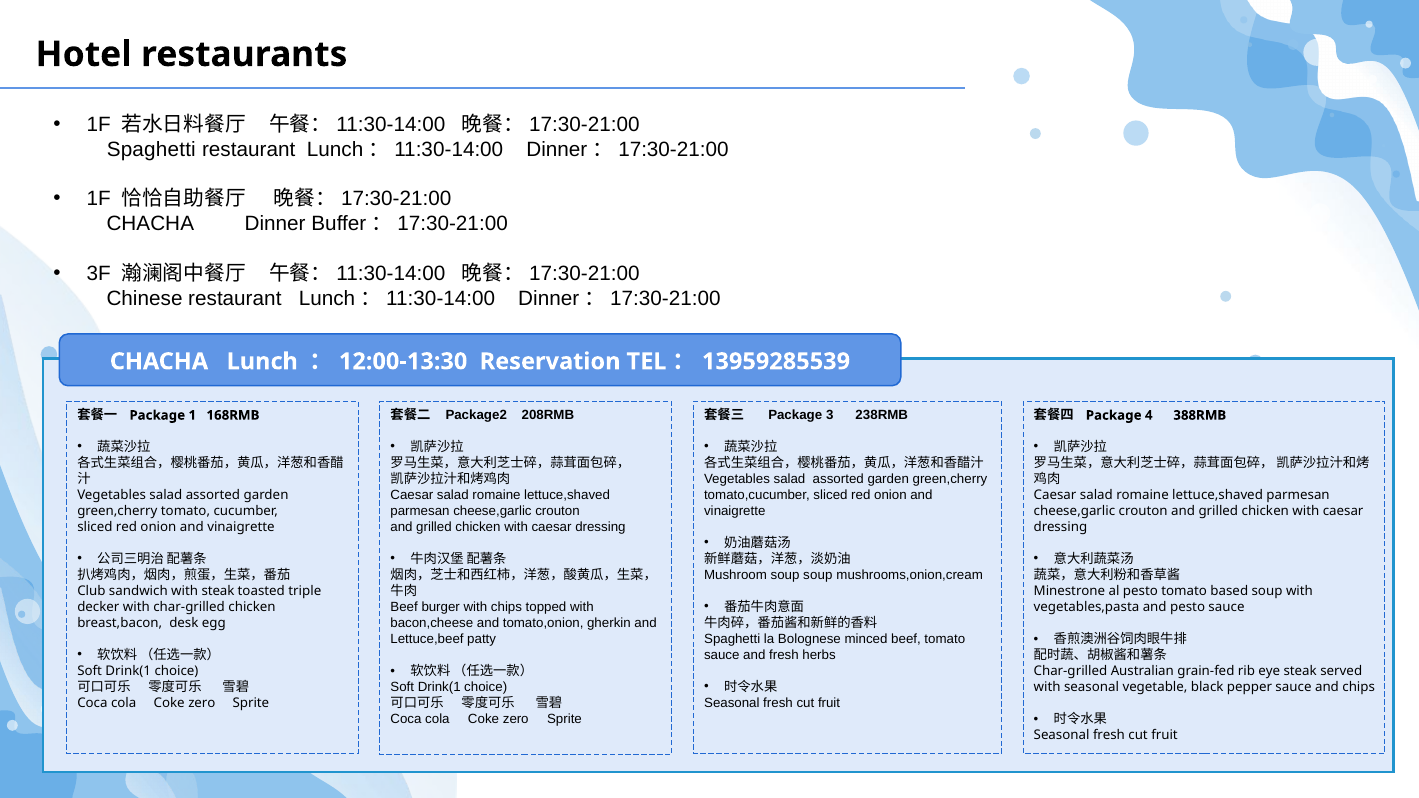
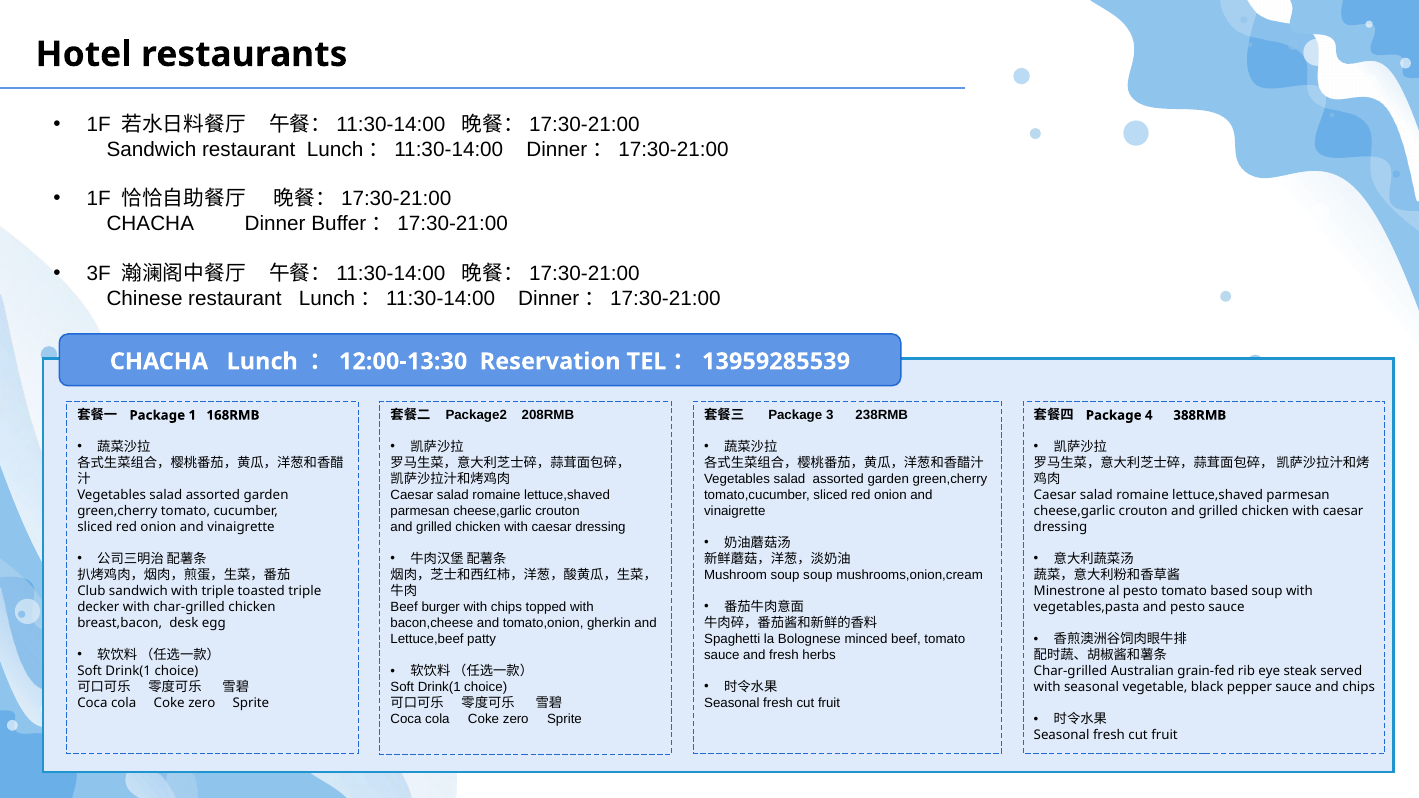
Spaghetti at (151, 149): Spaghetti -> Sandwich
with steak: steak -> triple
